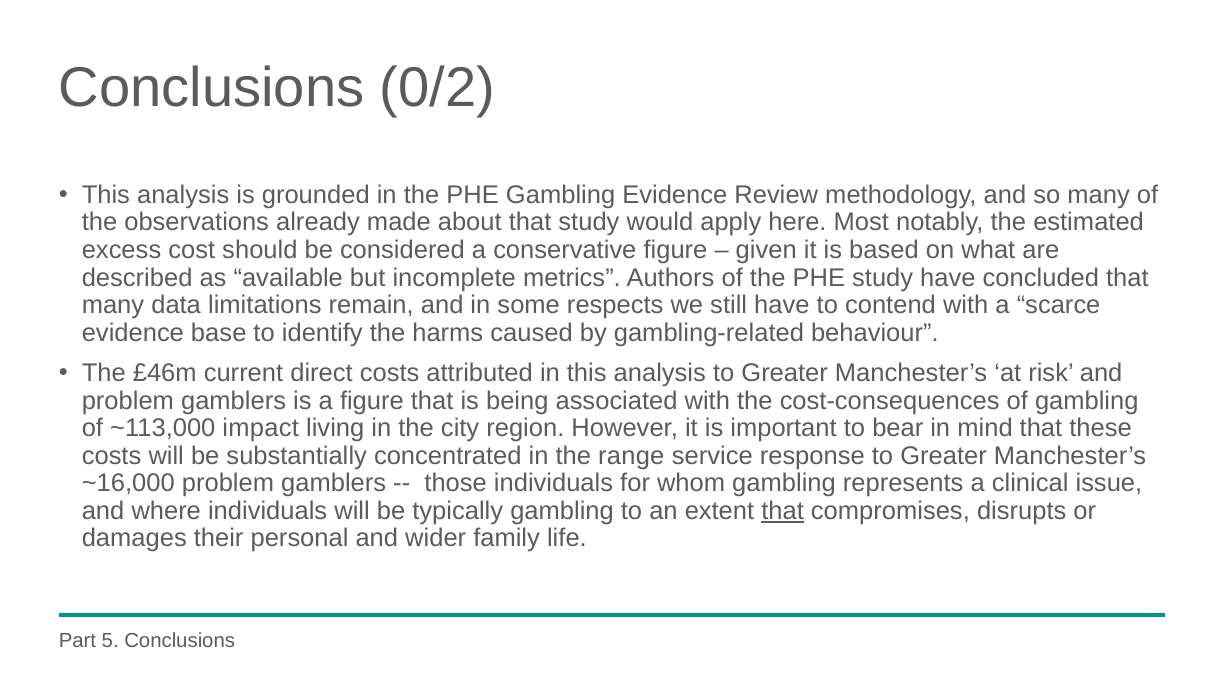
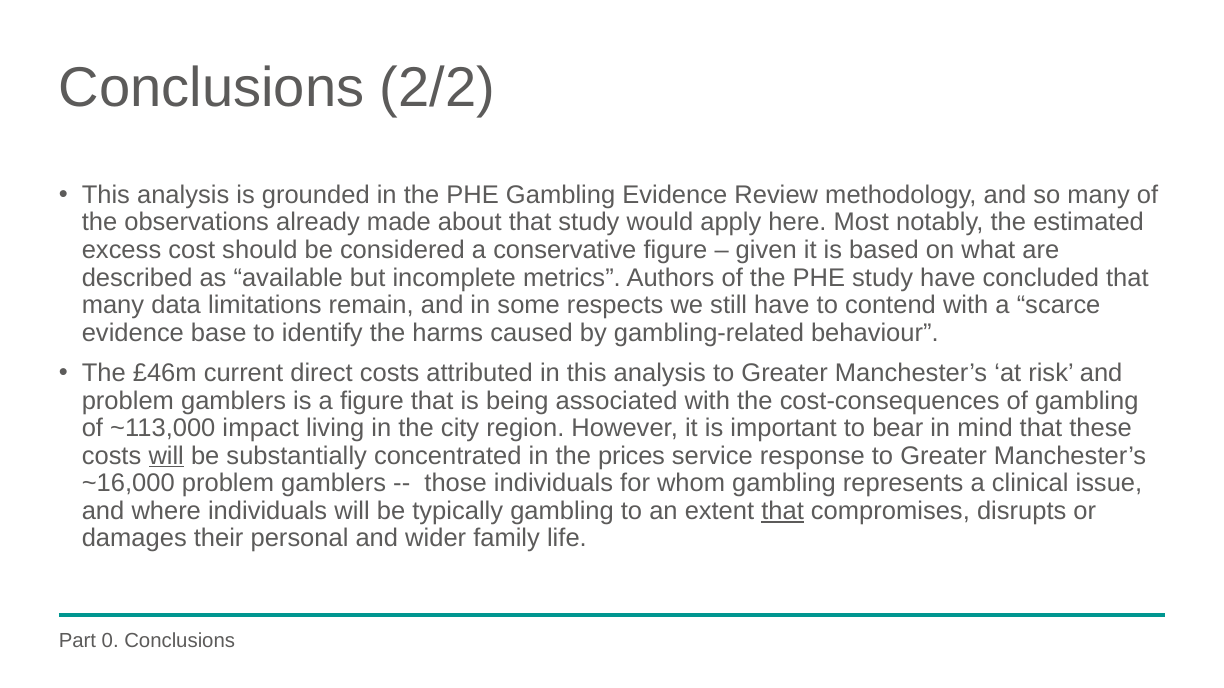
0/2: 0/2 -> 2/2
will at (166, 456) underline: none -> present
range: range -> prices
5: 5 -> 0
